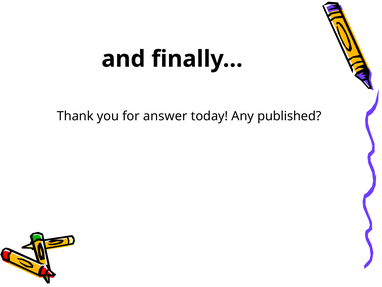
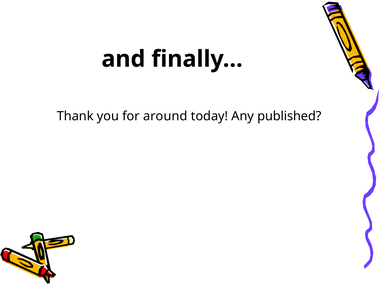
answer: answer -> around
